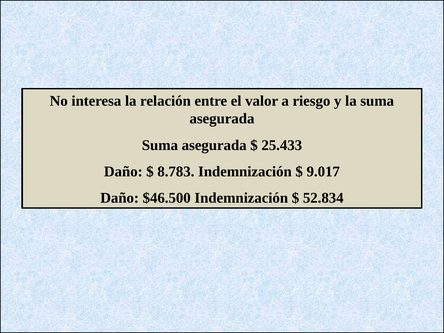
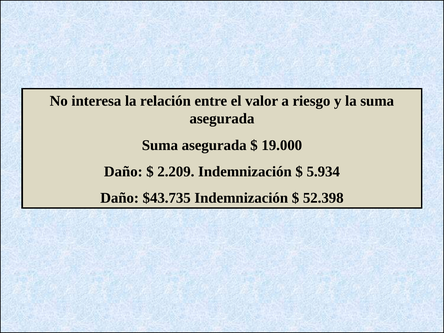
25.433: 25.433 -> 19.000
8.783: 8.783 -> 2.209
9.017: 9.017 -> 5.934
$46.500: $46.500 -> $43.735
52.834: 52.834 -> 52.398
